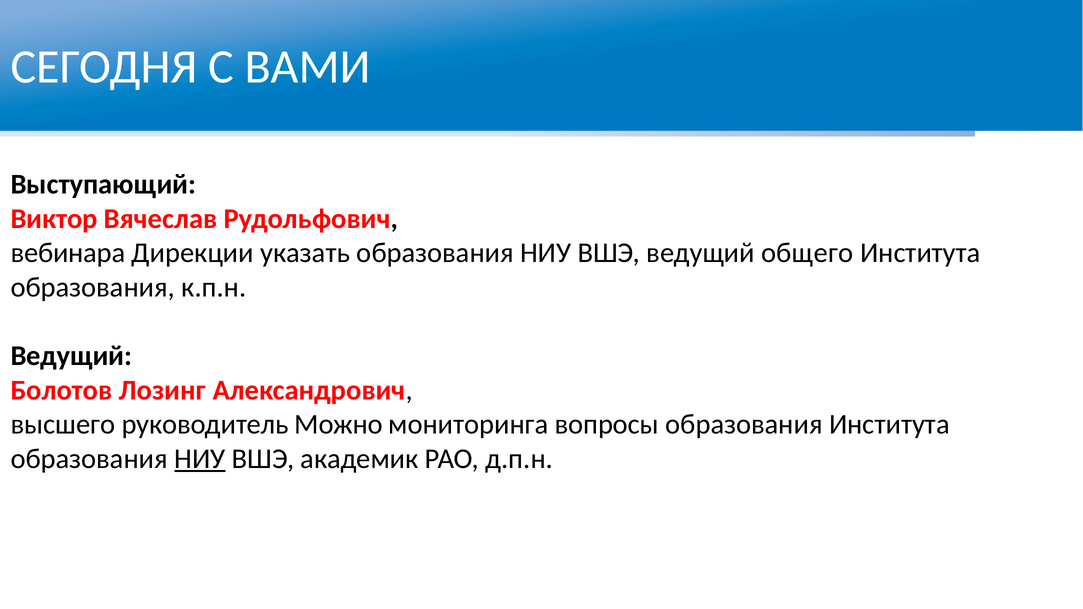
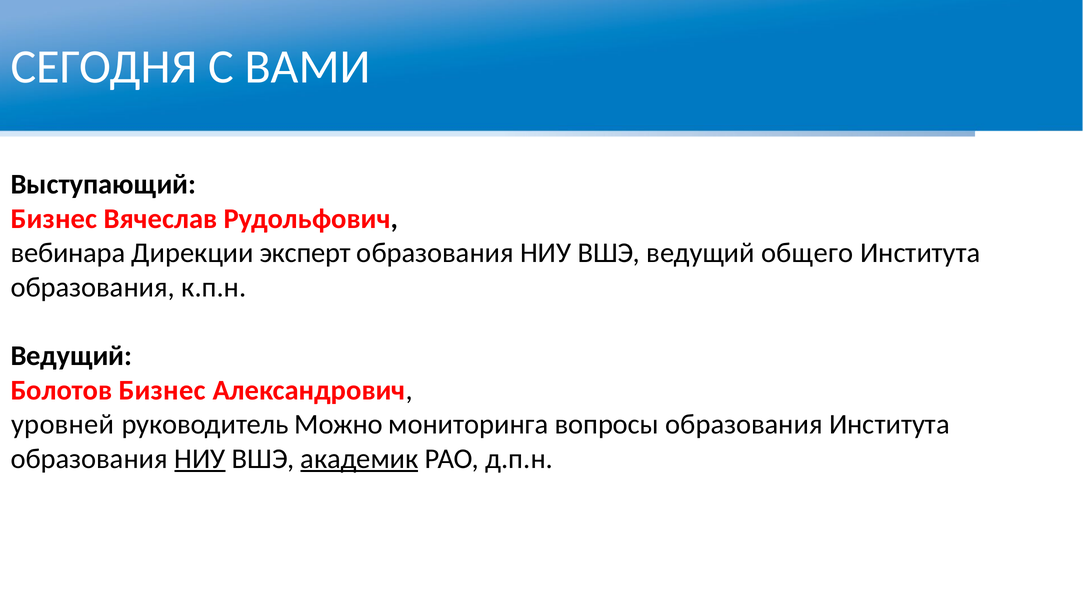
Виктор at (54, 219): Виктор -> Бизнес
указать: указать -> эксперт
Болотов Лозинг: Лозинг -> Бизнес
высшего: высшего -> уровней
академик underline: none -> present
